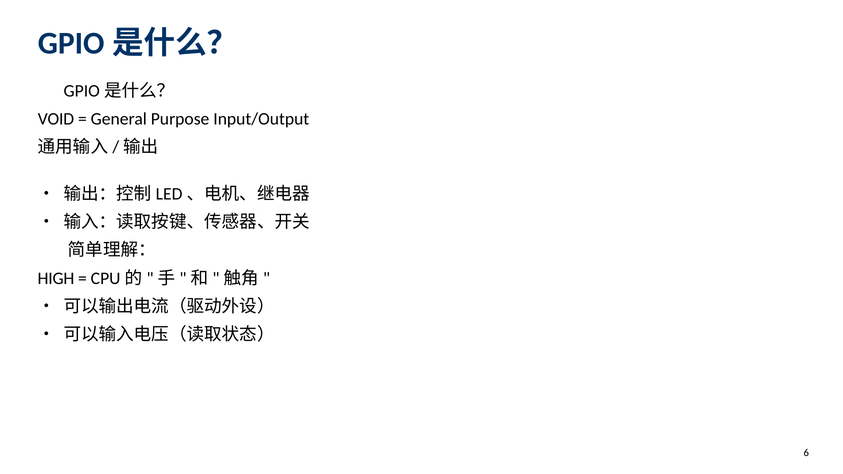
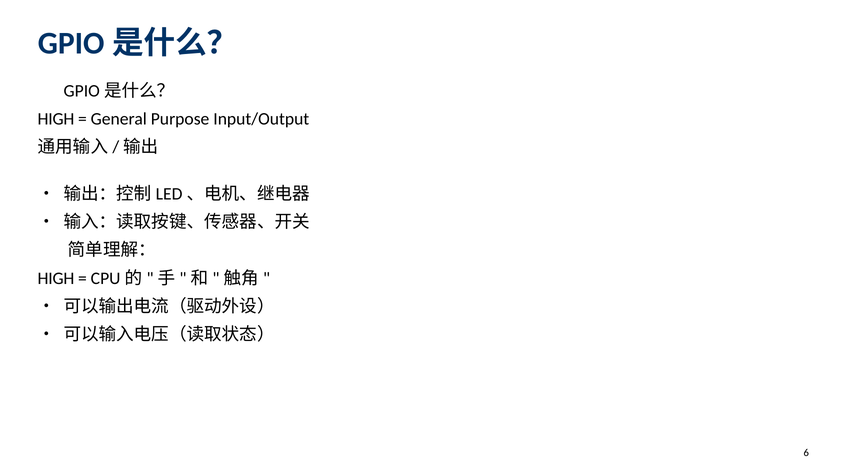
VOID at (56, 119): VOID -> HIGH
